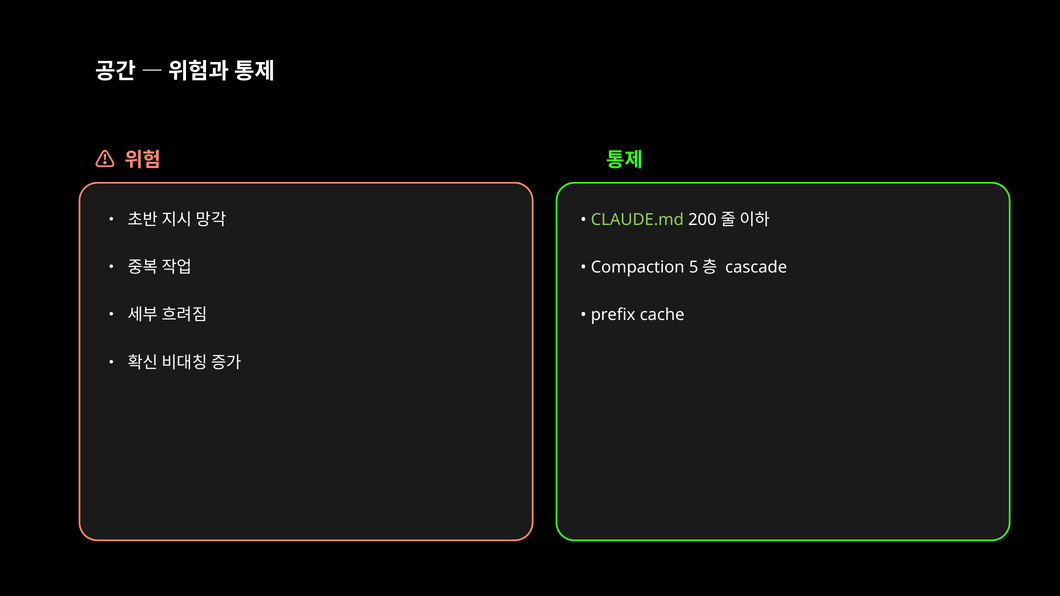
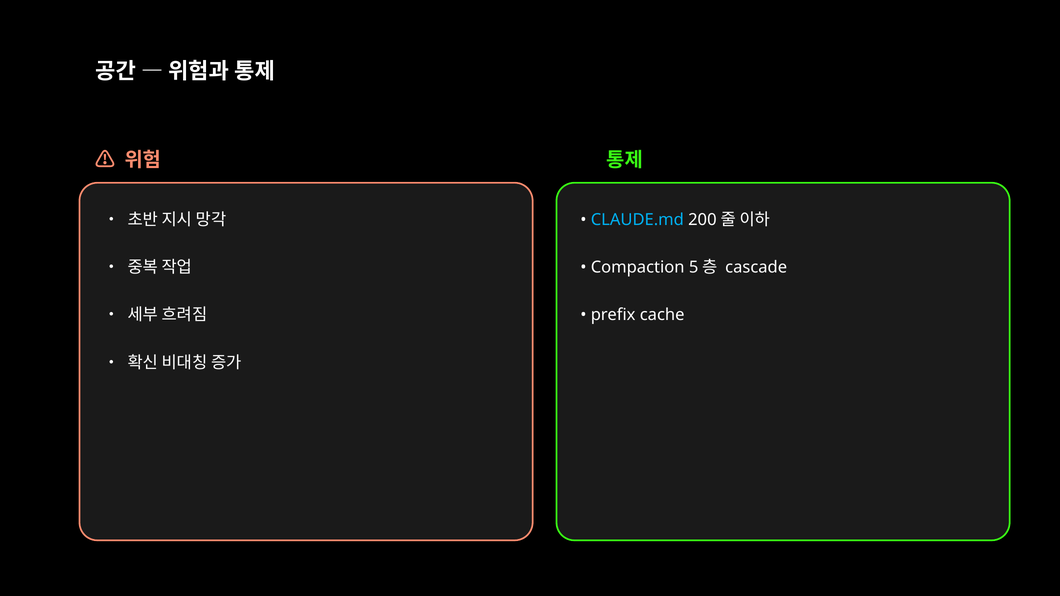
CLAUDE.md colour: light green -> light blue
